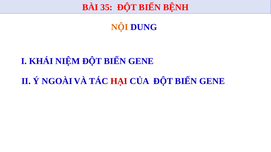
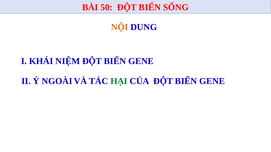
35: 35 -> 50
BỆNH: BỆNH -> SỐNG
HẠI colour: red -> green
